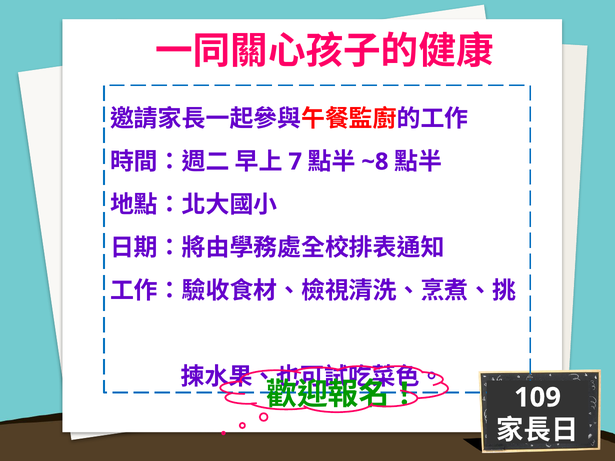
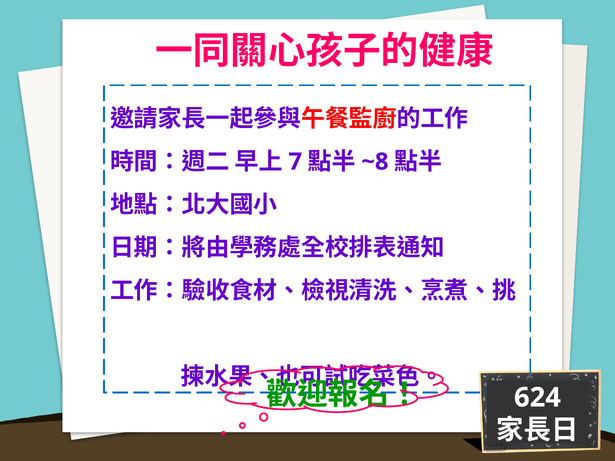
109: 109 -> 624
